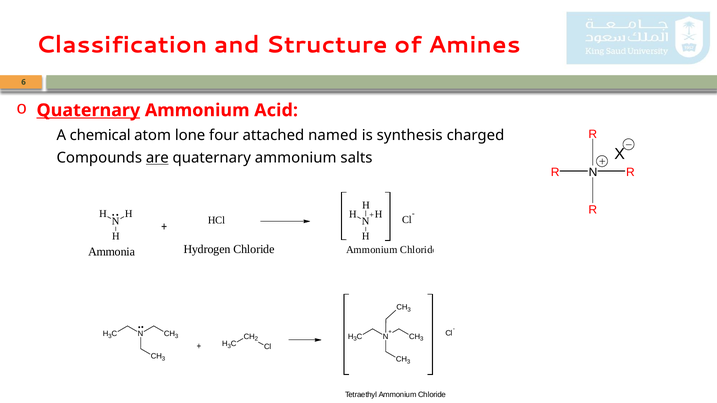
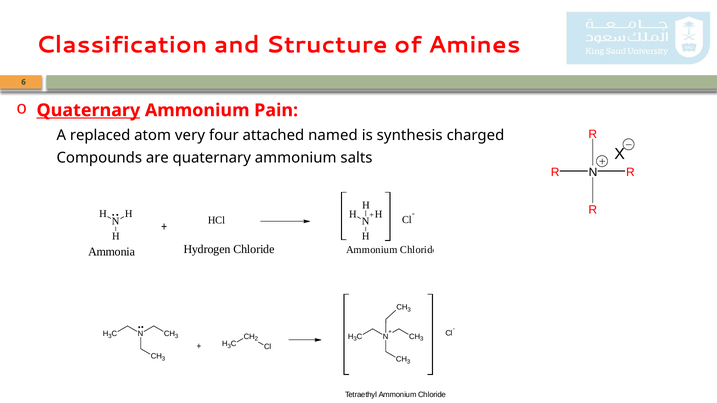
Acid: Acid -> Pain
chemical: chemical -> replaced
lone: lone -> very
are underline: present -> none
